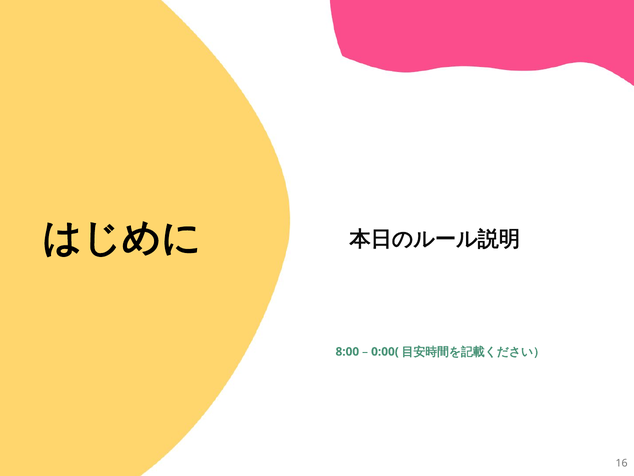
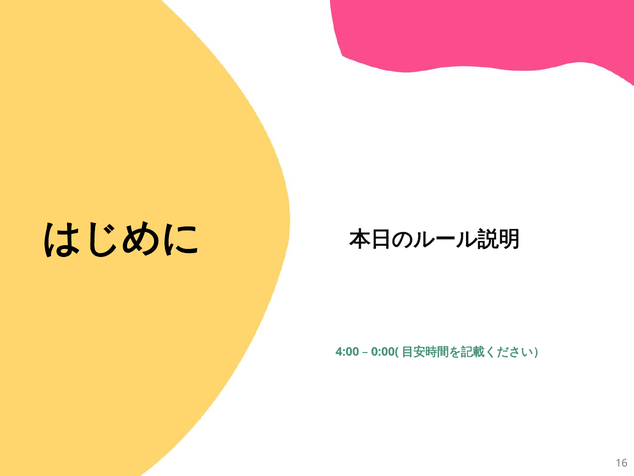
8:00: 8:00 -> 4:00
